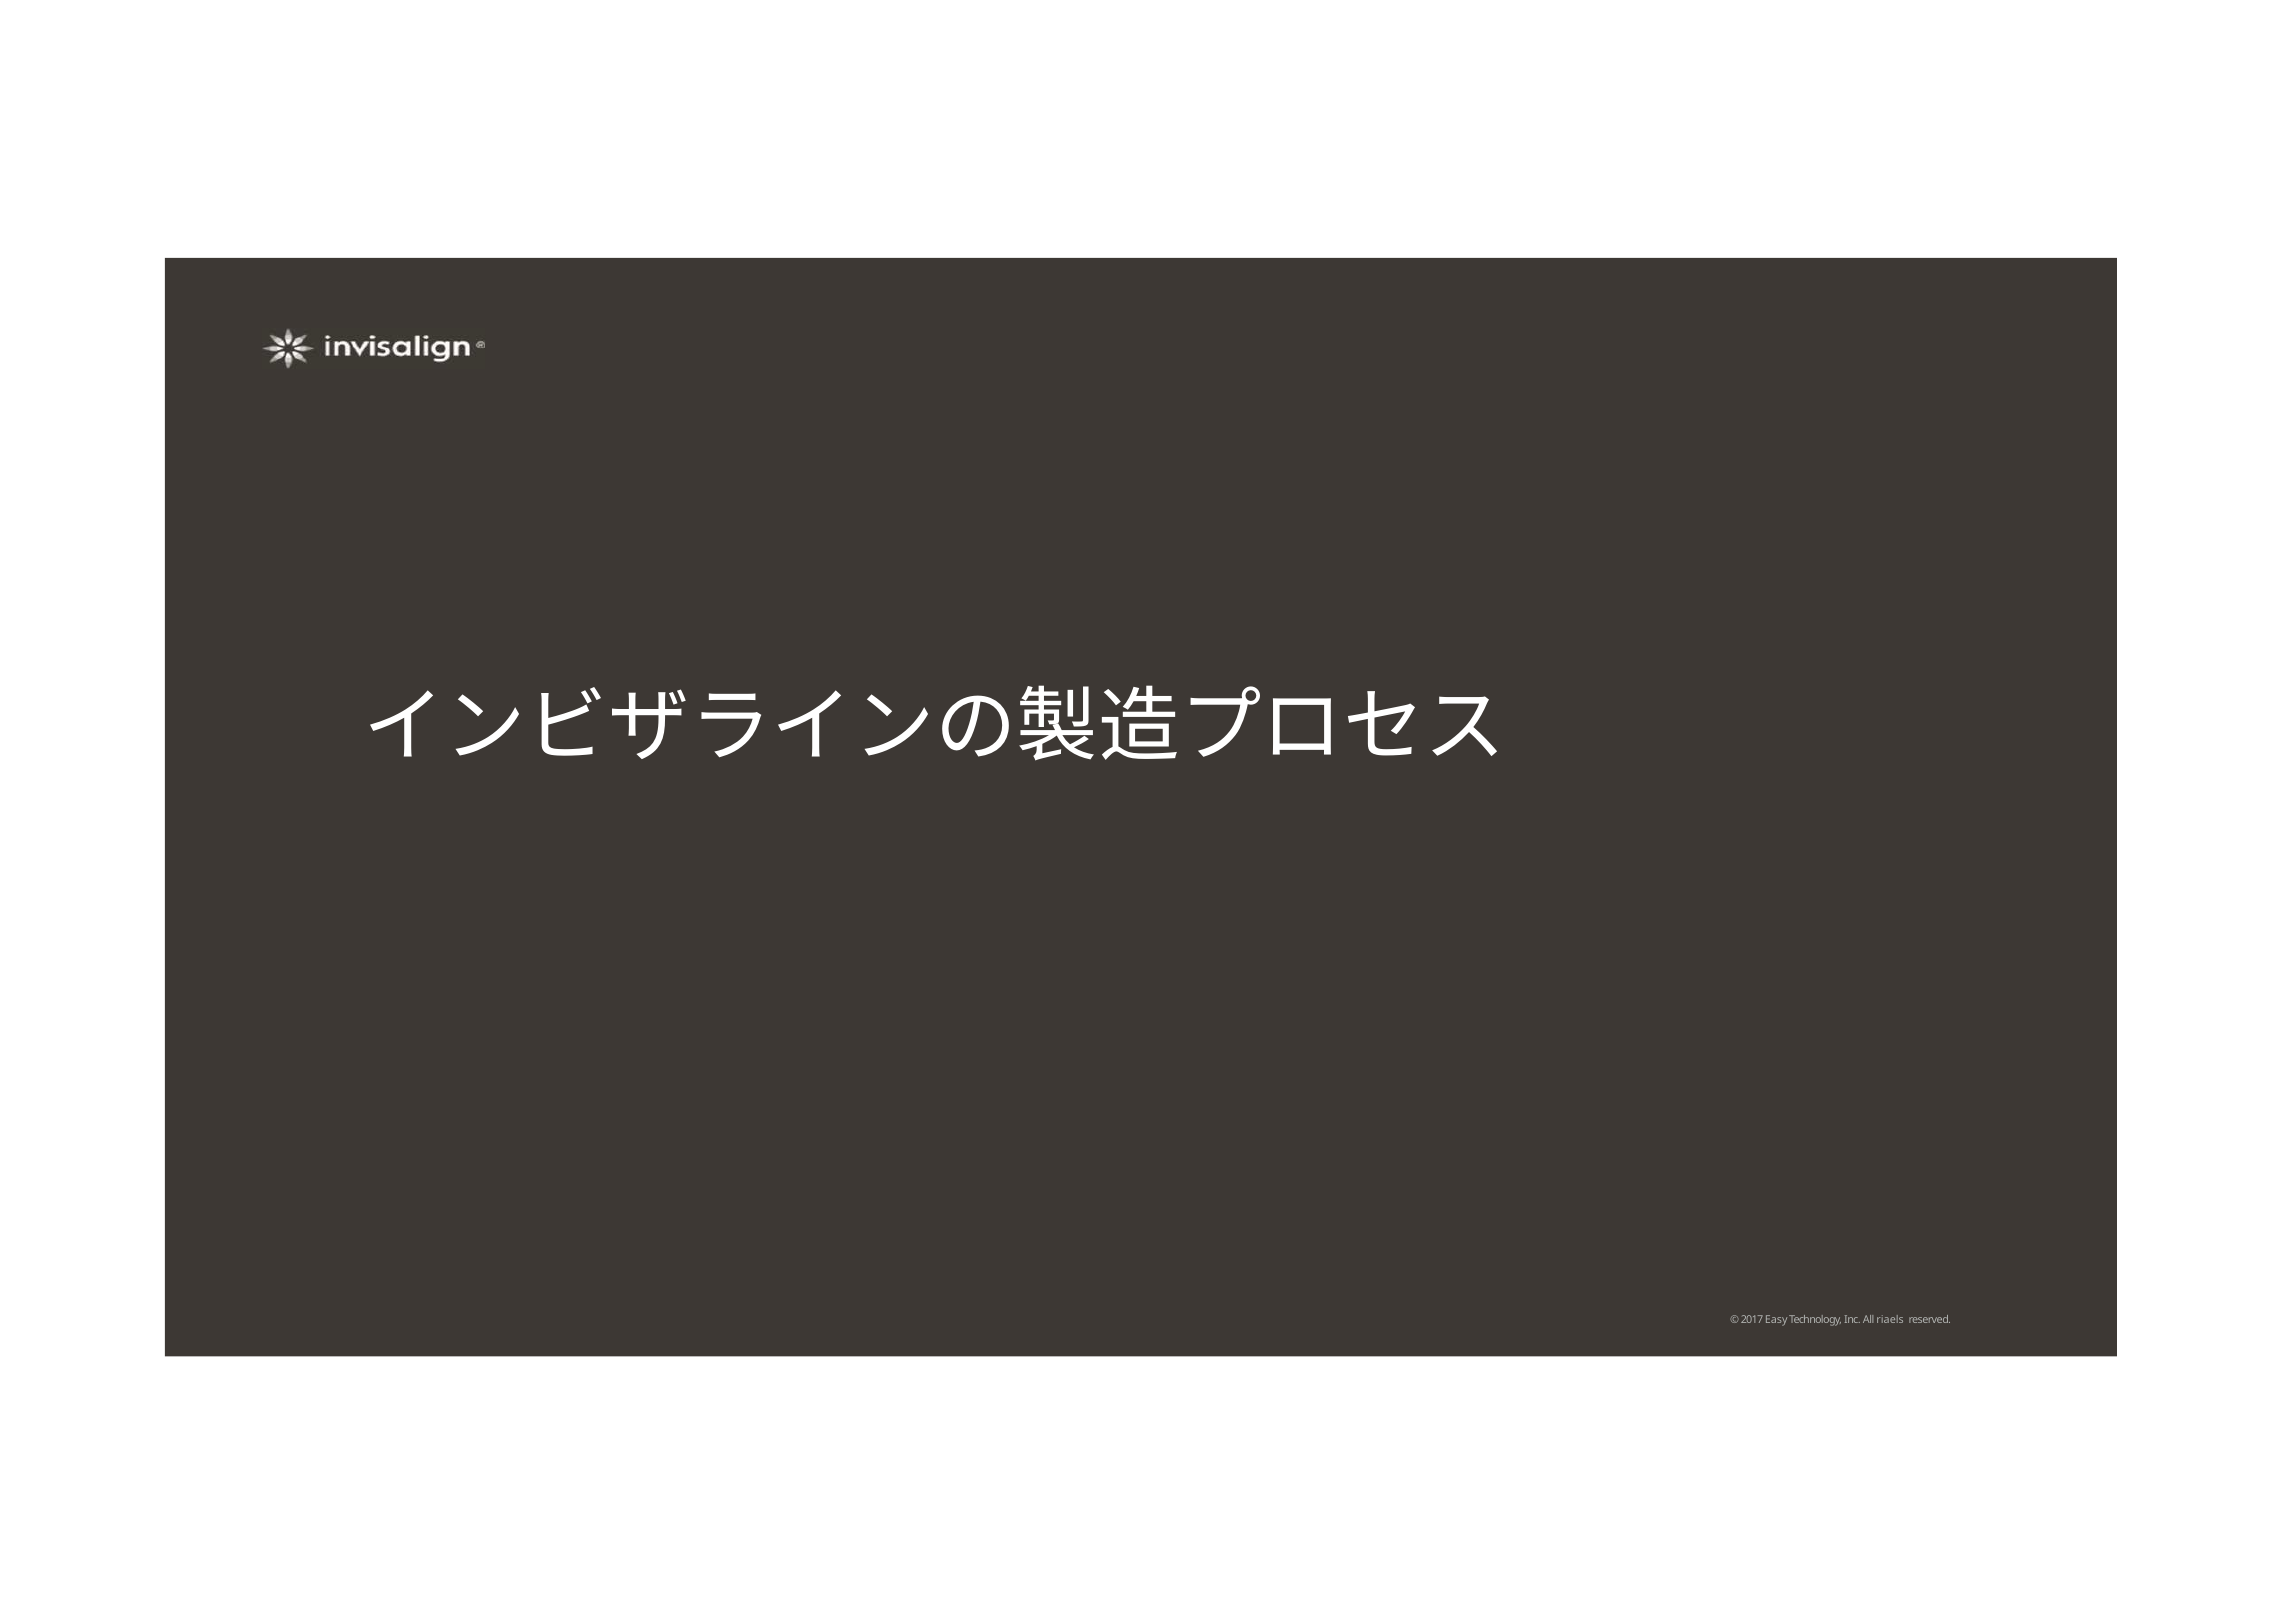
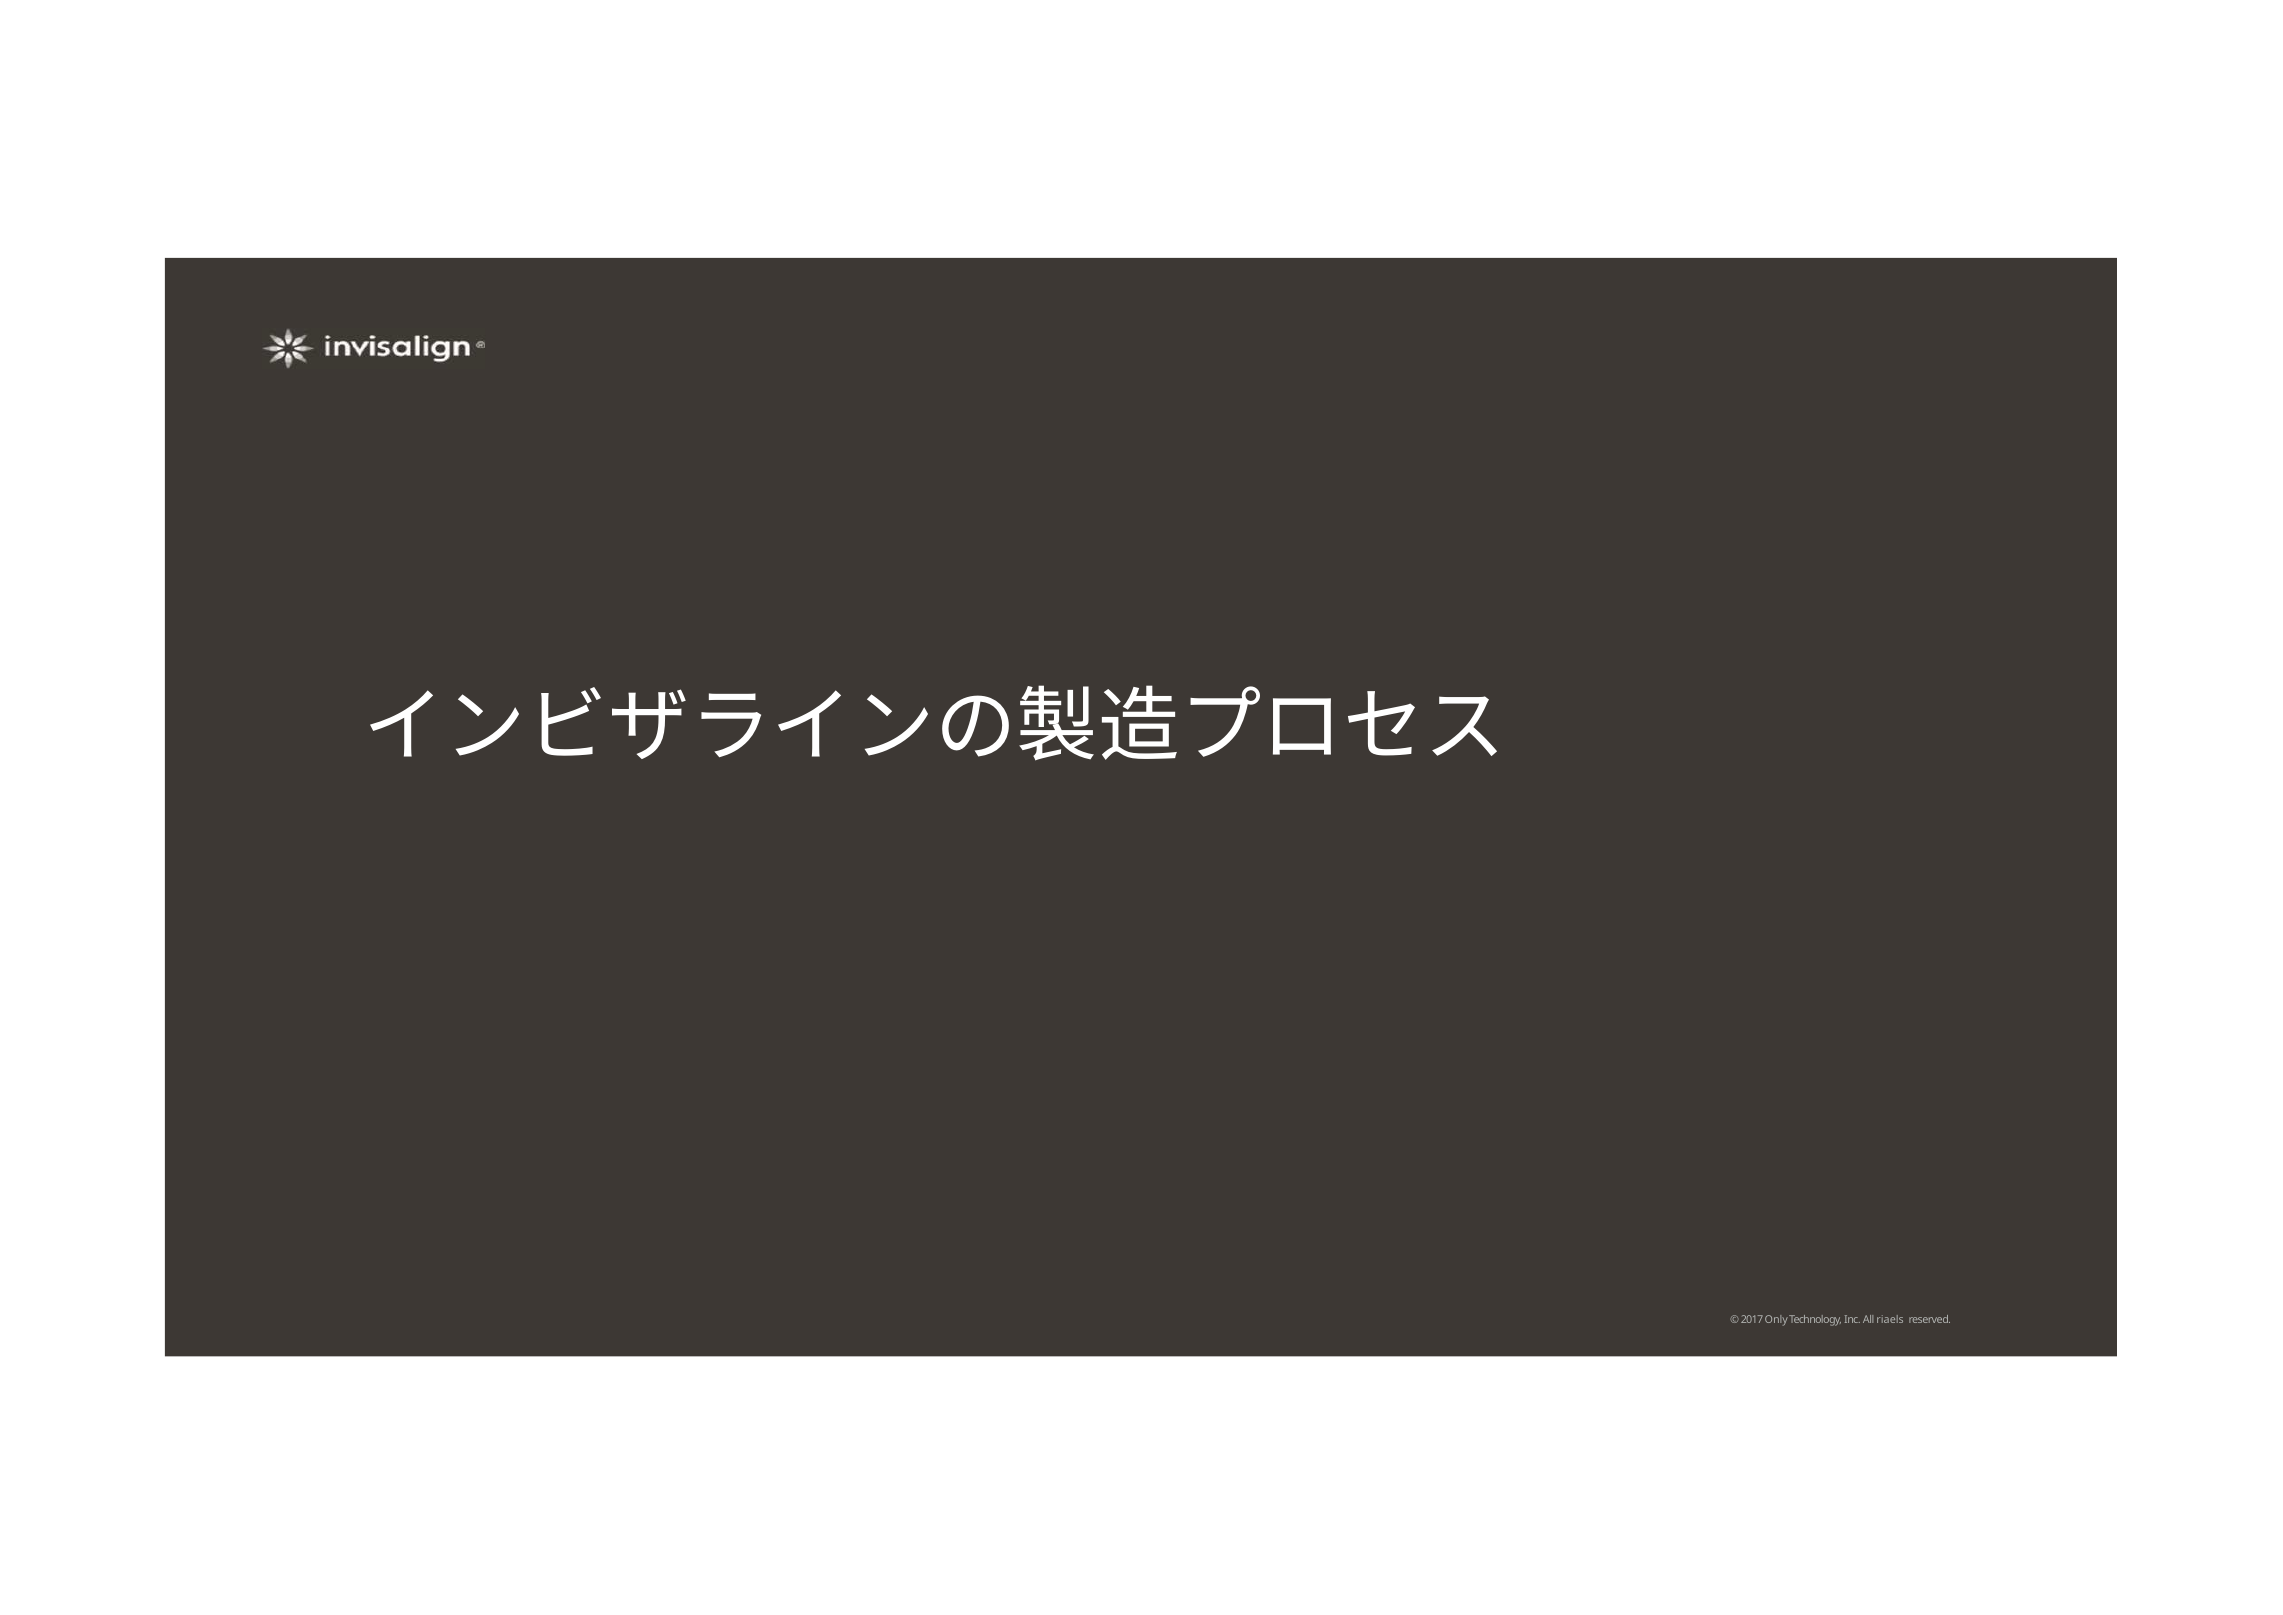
Easy: Easy -> Only
